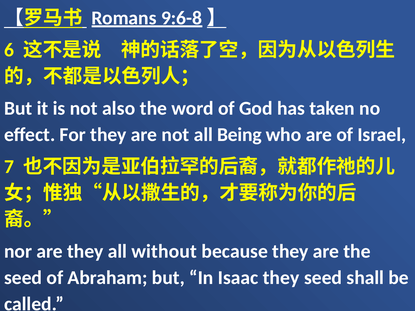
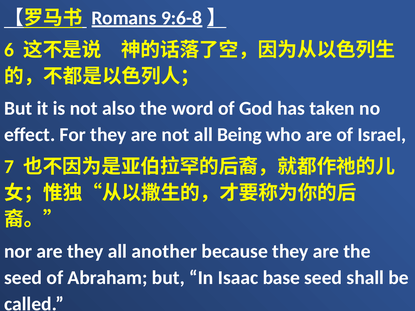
without: without -> another
Isaac they: they -> base
